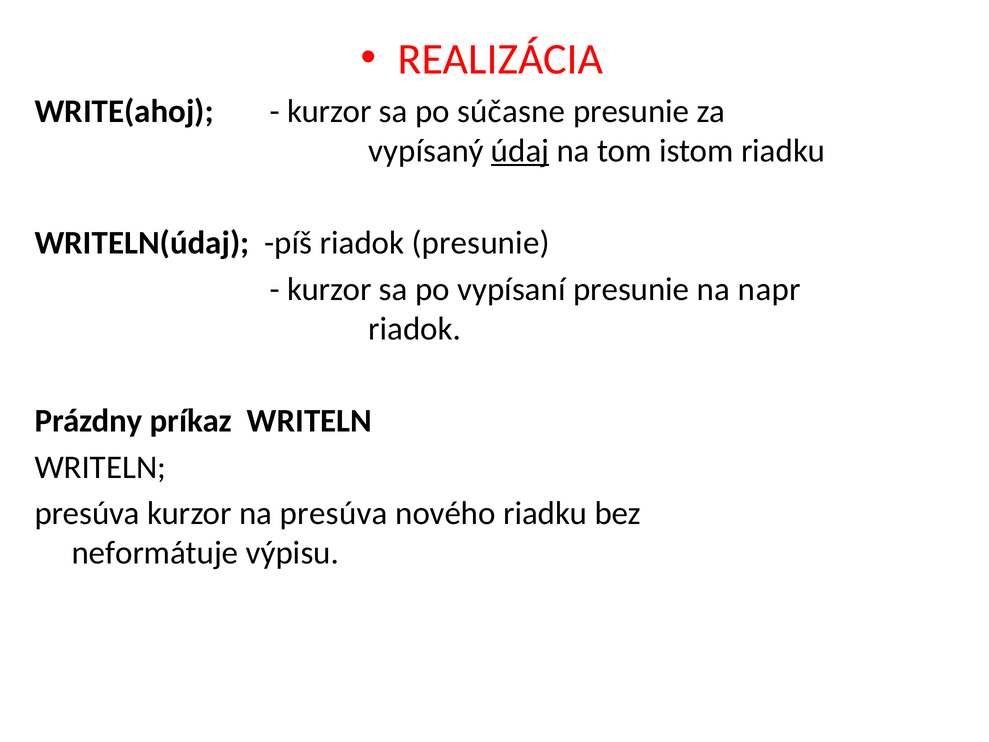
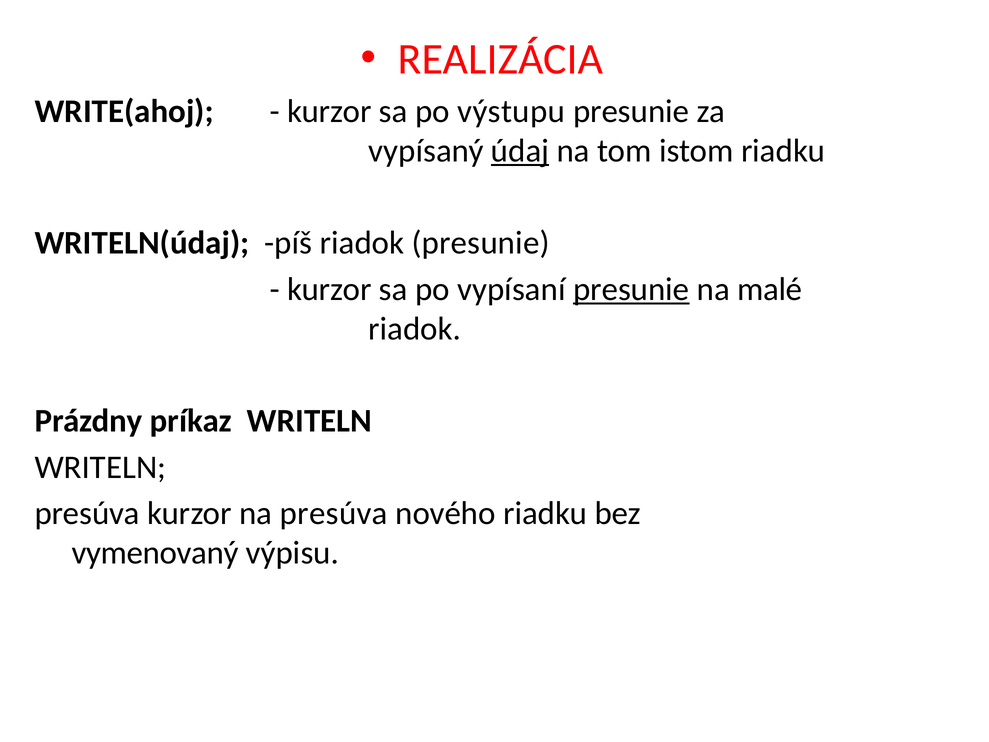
súčasne: súčasne -> výstupu
presunie at (631, 289) underline: none -> present
napr: napr -> malé
neformátuje: neformátuje -> vymenovaný
